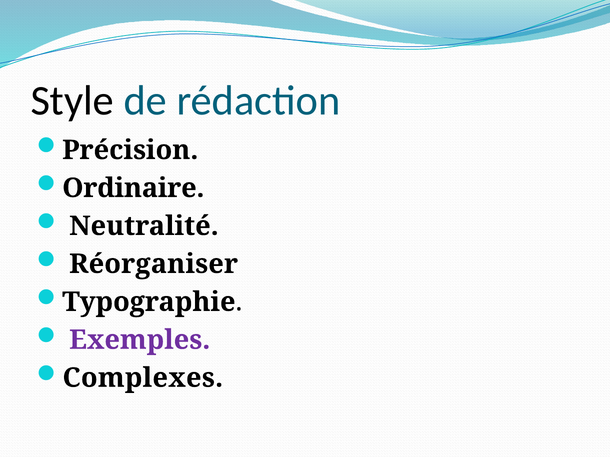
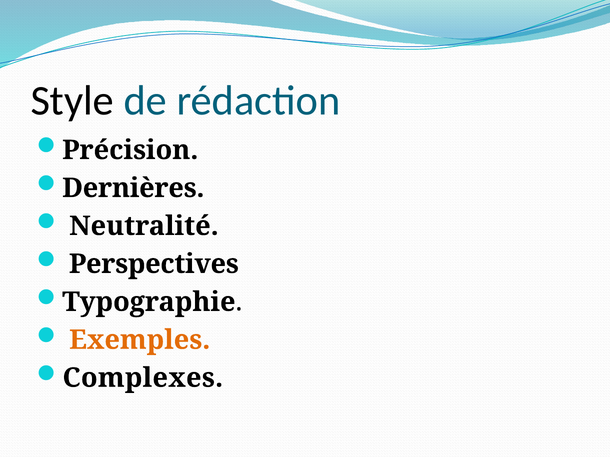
Ordinaire: Ordinaire -> Dernières
Réorganiser: Réorganiser -> Perspectives
Exemples colour: purple -> orange
